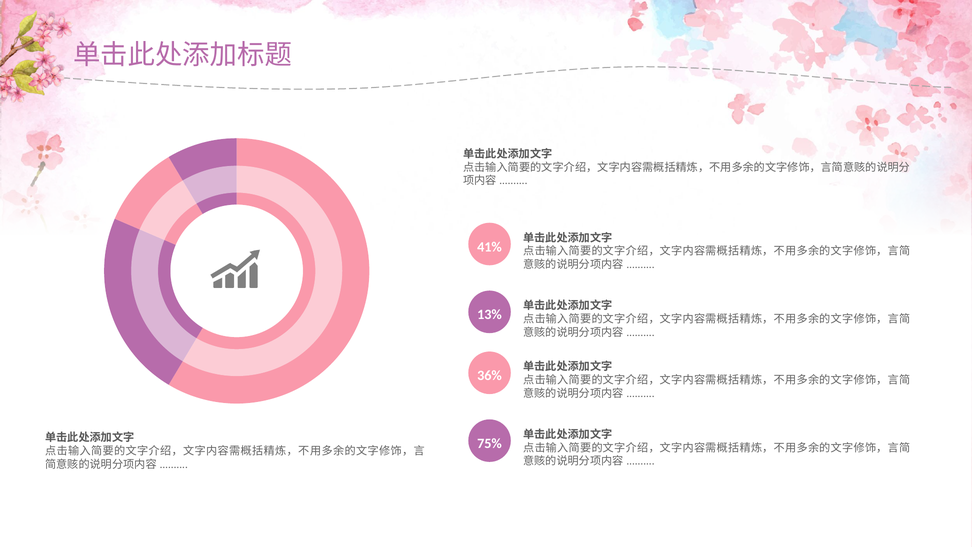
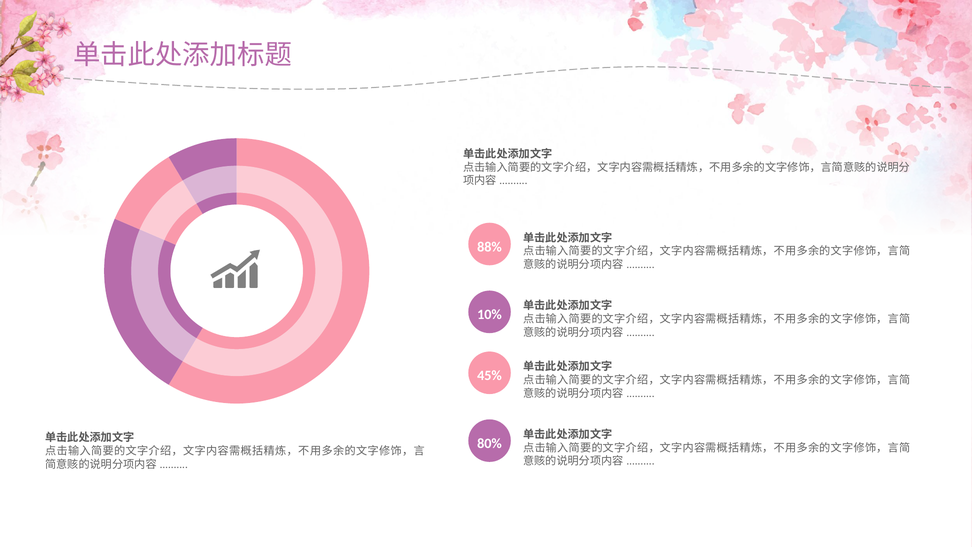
41%: 41% -> 88%
13%: 13% -> 10%
36%: 36% -> 45%
75%: 75% -> 80%
